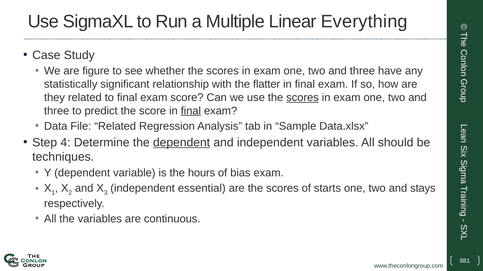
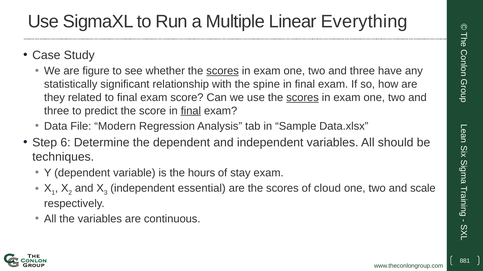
scores at (223, 71) underline: none -> present
flatter: flatter -> spine
File Related: Related -> Modern
4: 4 -> 6
dependent at (182, 143) underline: present -> none
bias: bias -> stay
starts: starts -> cloud
stays: stays -> scale
